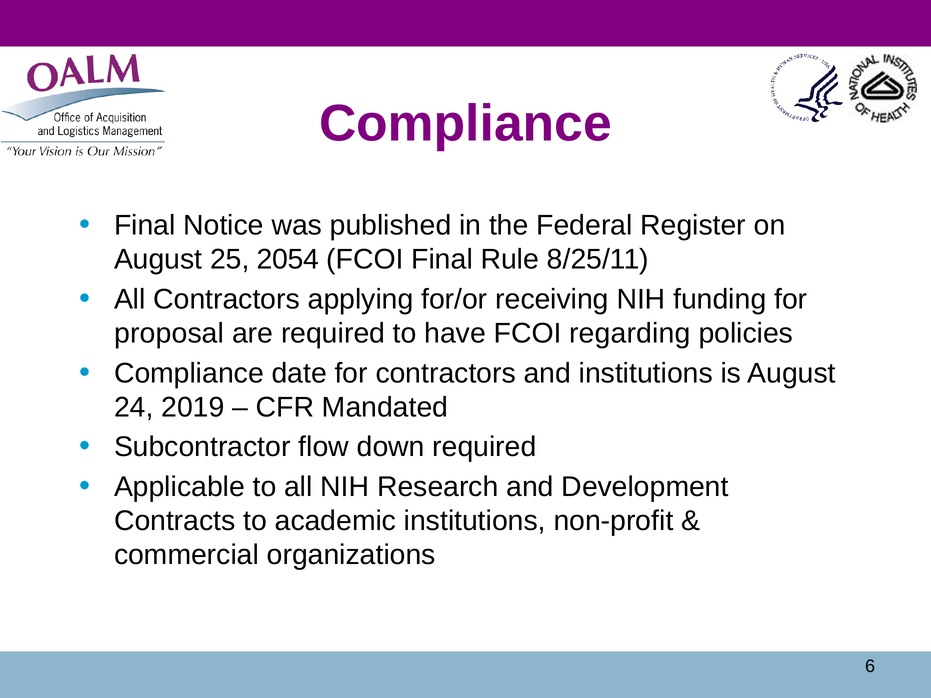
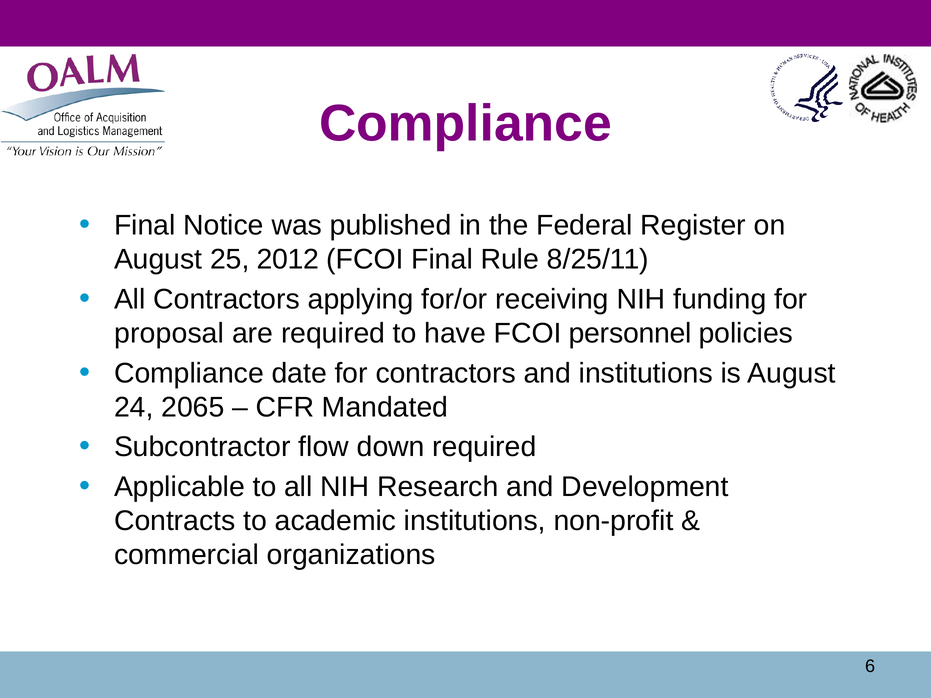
2054: 2054 -> 2012
regarding: regarding -> personnel
2019: 2019 -> 2065
